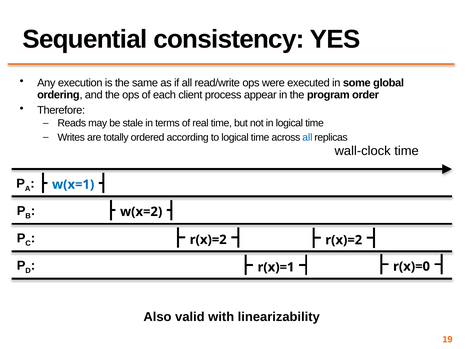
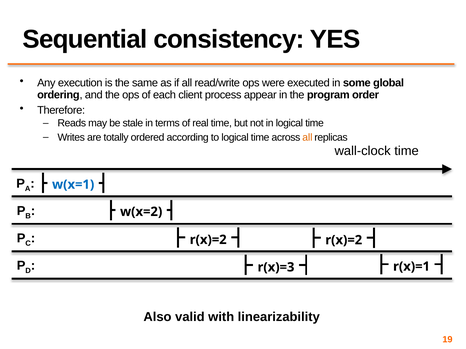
all at (307, 138) colour: blue -> orange
r(x)=0: r(x)=0 -> r(x)=1
r(x)=1: r(x)=1 -> r(x)=3
